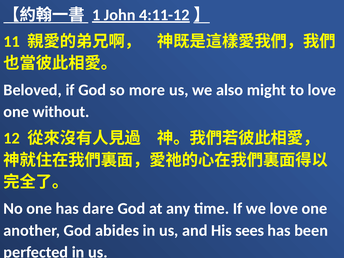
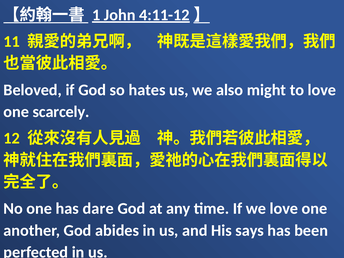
more: more -> hates
without: without -> scarcely
sees: sees -> says
